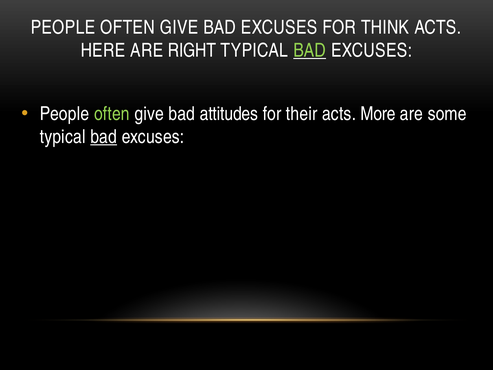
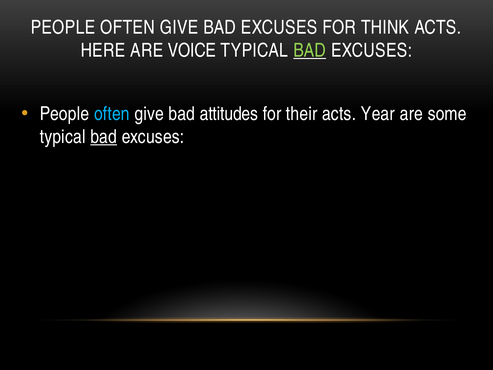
RIGHT: RIGHT -> VOICE
often at (112, 114) colour: light green -> light blue
More: More -> Year
